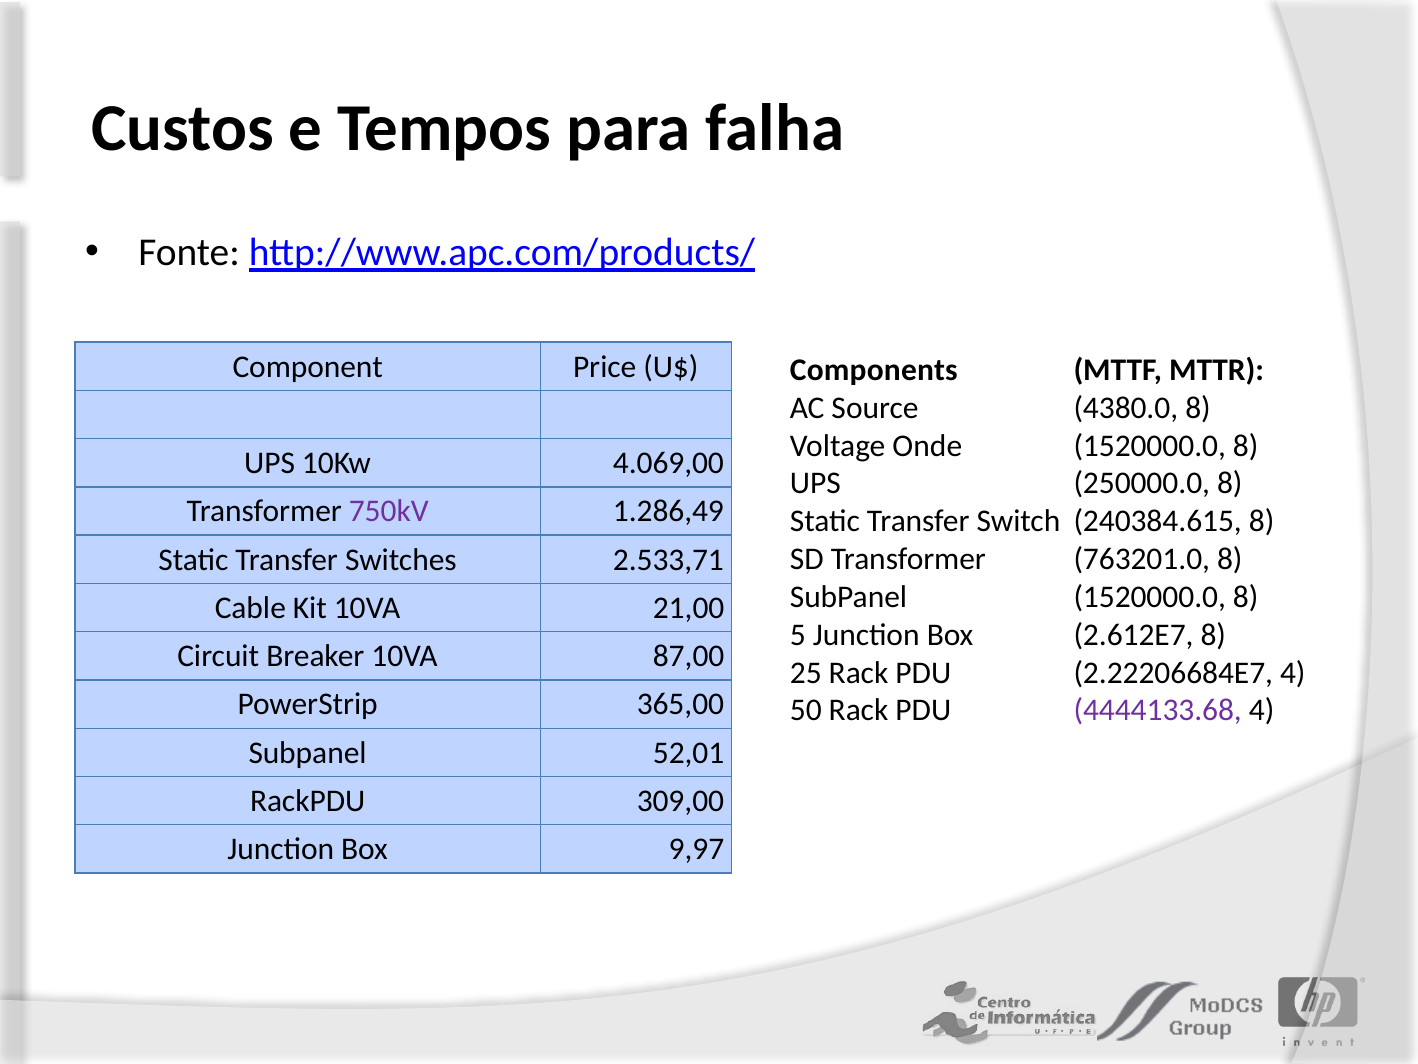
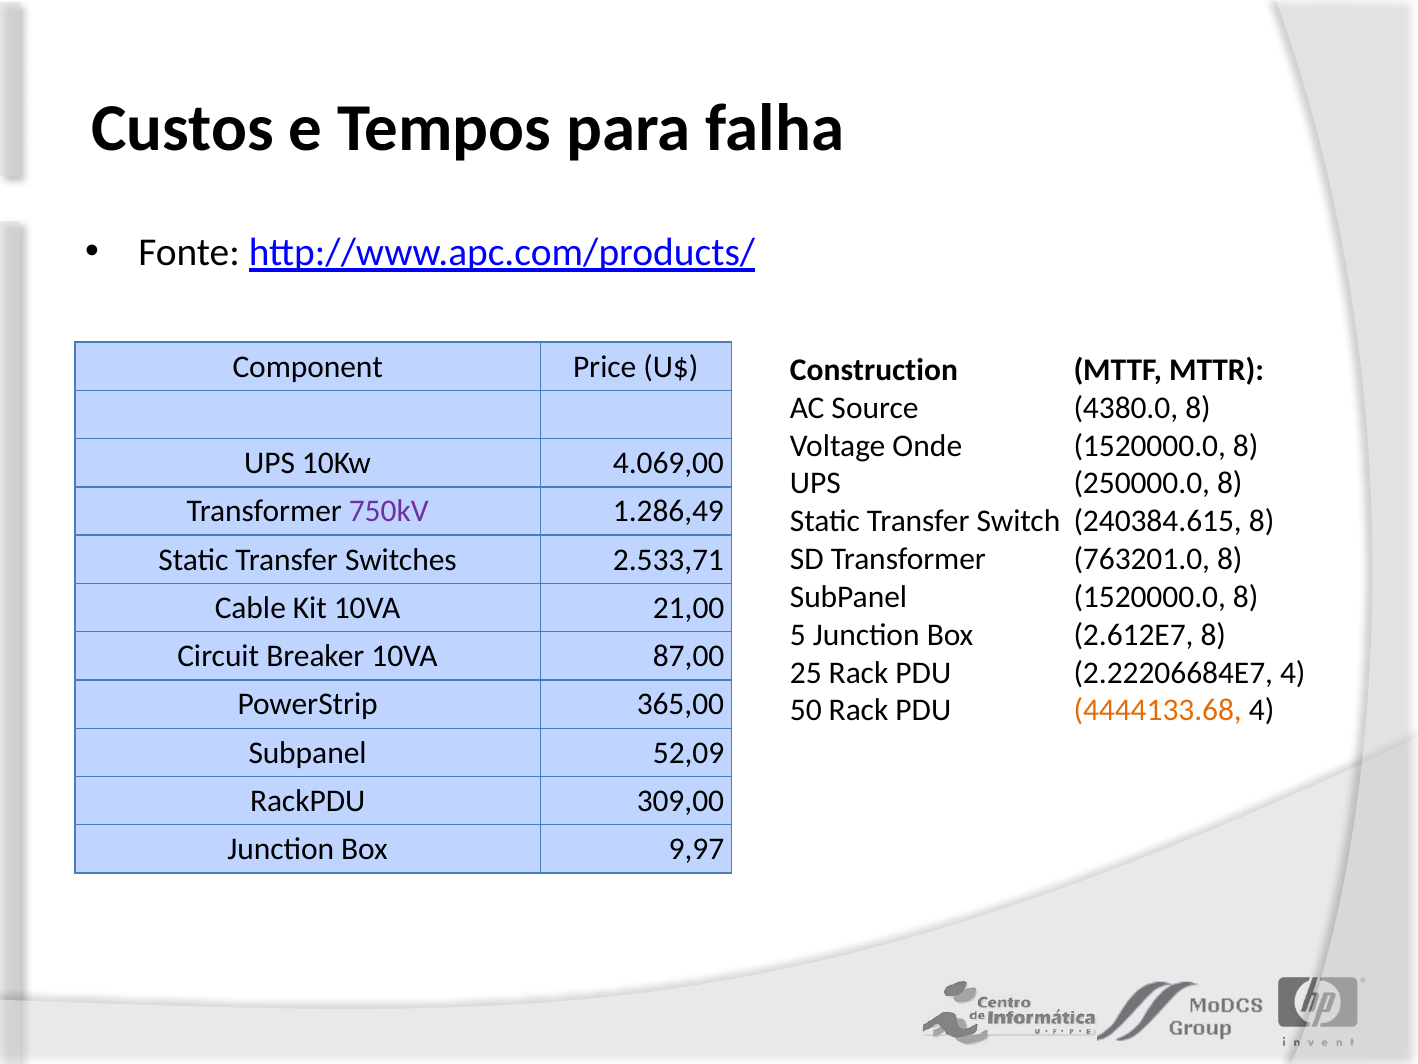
Components: Components -> Construction
4444133.68 colour: purple -> orange
52,01: 52,01 -> 52,09
